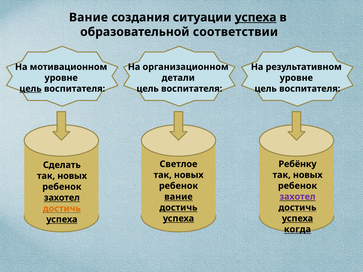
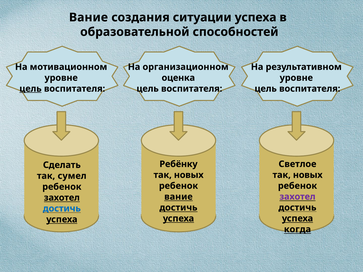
успеха at (256, 17) underline: present -> none
соответствии: соответствии -> способностей
детали: детали -> оценка
Ребёнку: Ребёнку -> Светлое
Светлое: Светлое -> Ребёнку
новых at (72, 176): новых -> сумел
достичь at (62, 209) colour: orange -> blue
